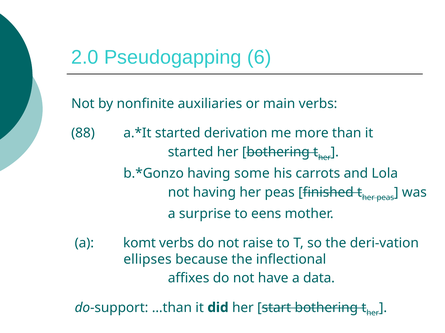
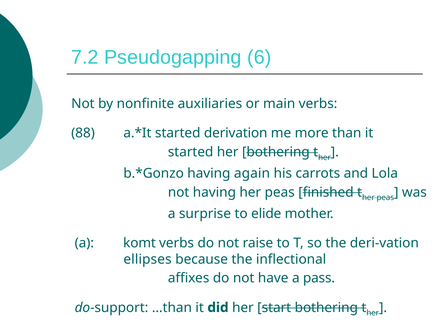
2.0: 2.0 -> 7.2
some: some -> again
eens: eens -> elide
data: data -> pass
